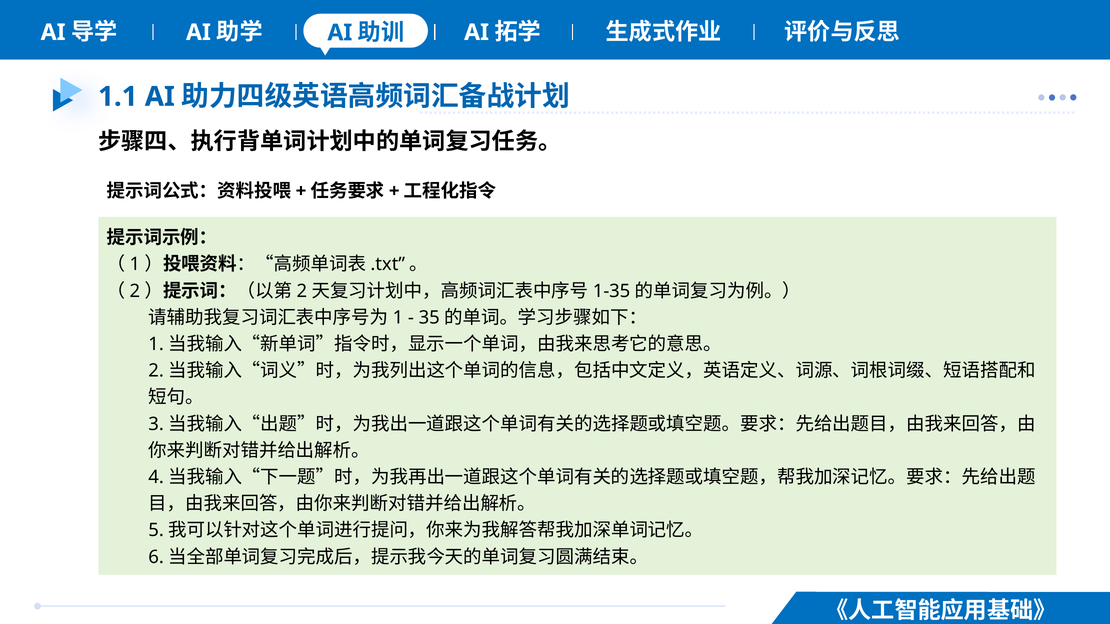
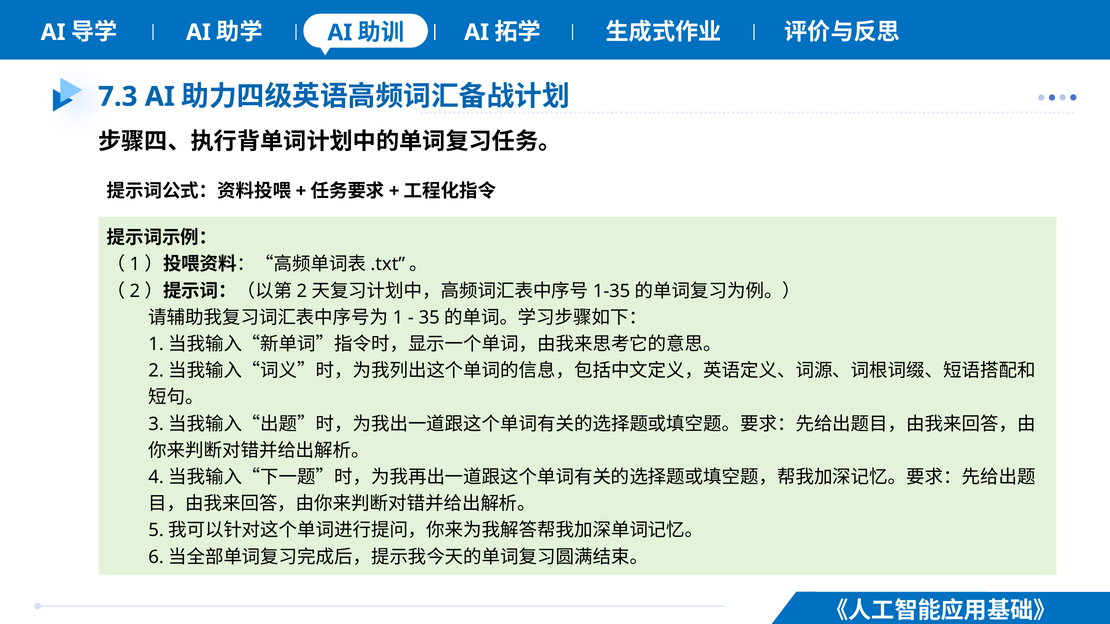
1.1: 1.1 -> 7.3
